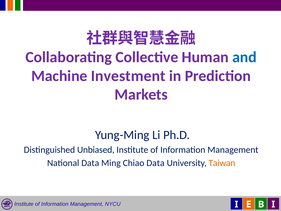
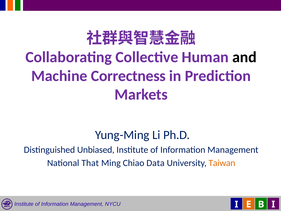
and colour: blue -> black
Investment: Investment -> Correctness
National Data: Data -> That
